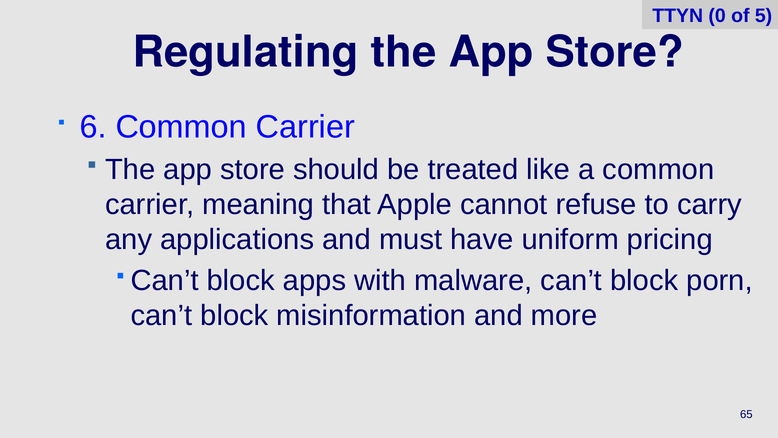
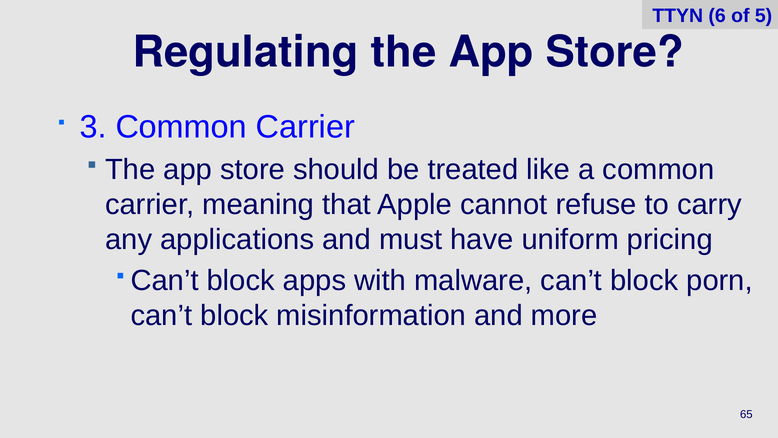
0: 0 -> 6
6: 6 -> 3
